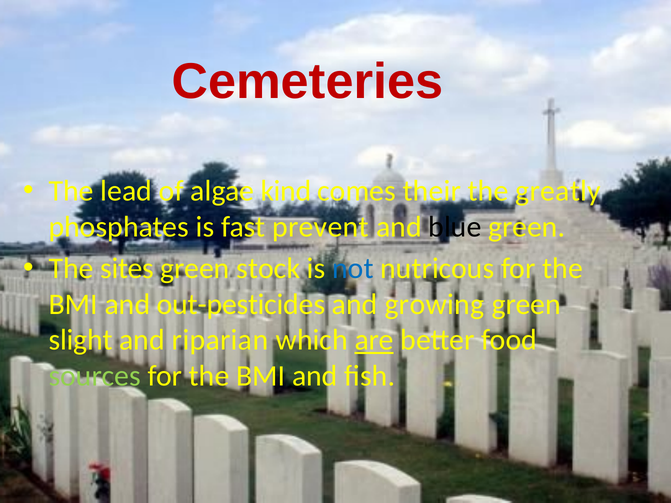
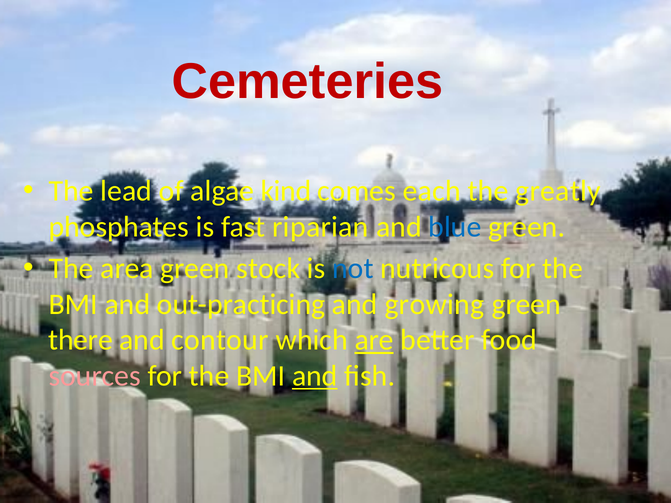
their: their -> each
prevent: prevent -> riparian
blue colour: black -> blue
sites: sites -> area
out-pesticides: out-pesticides -> out-practicing
slight: slight -> there
riparian: riparian -> contour
sources colour: light green -> pink
and at (315, 376) underline: none -> present
